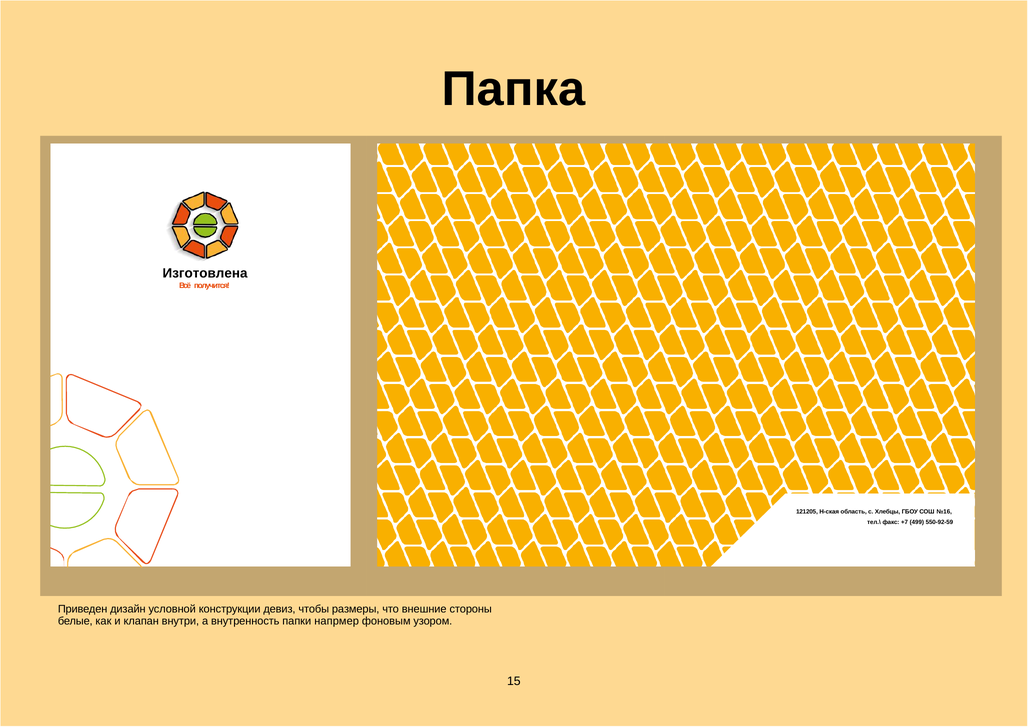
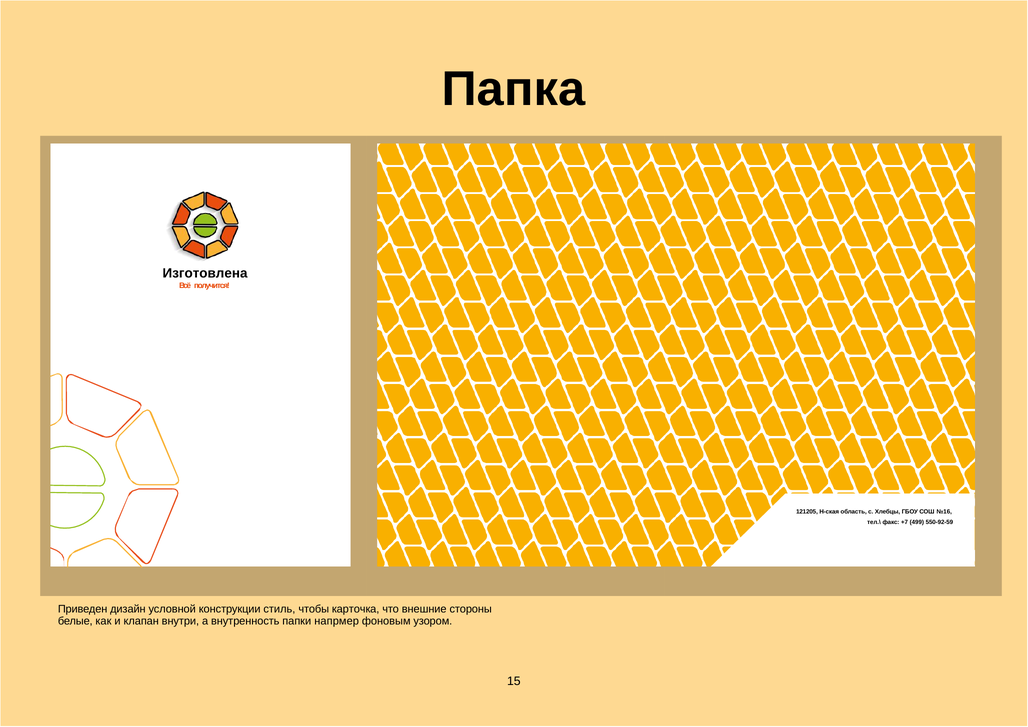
девиз: девиз -> стиль
размеры: размеры -> карточка
